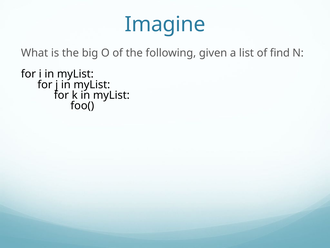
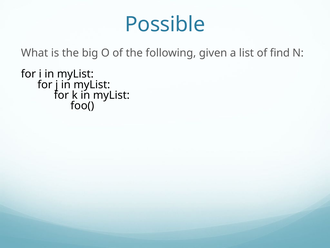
Imagine: Imagine -> Possible
